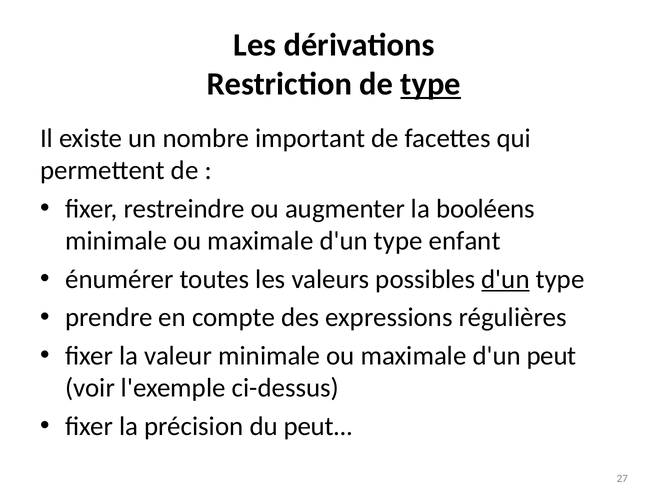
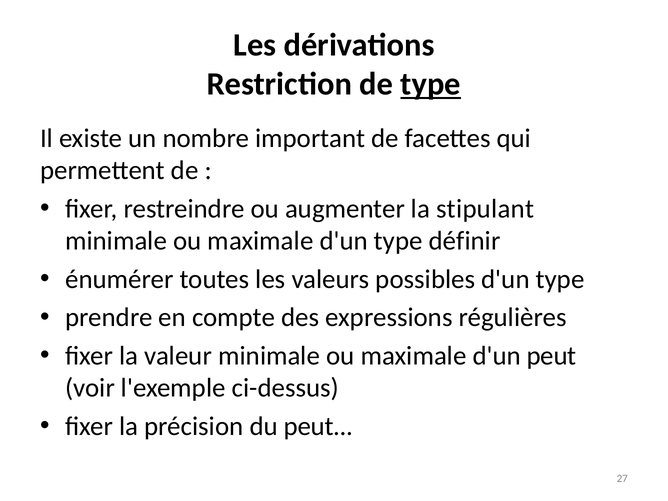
booléens: booléens -> stipulant
enfant: enfant -> définir
d'un at (505, 279) underline: present -> none
